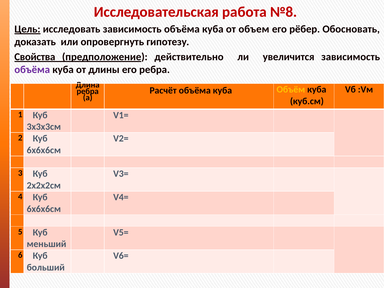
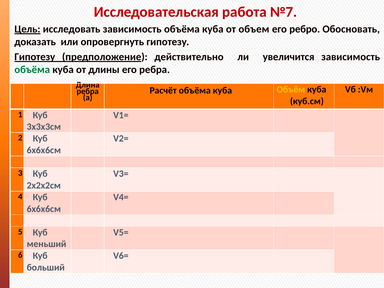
№8: №8 -> №7
рёбер: рёбер -> ребро
Свойства at (35, 57): Свойства -> Гипотезу
объёма at (32, 70) colour: purple -> green
